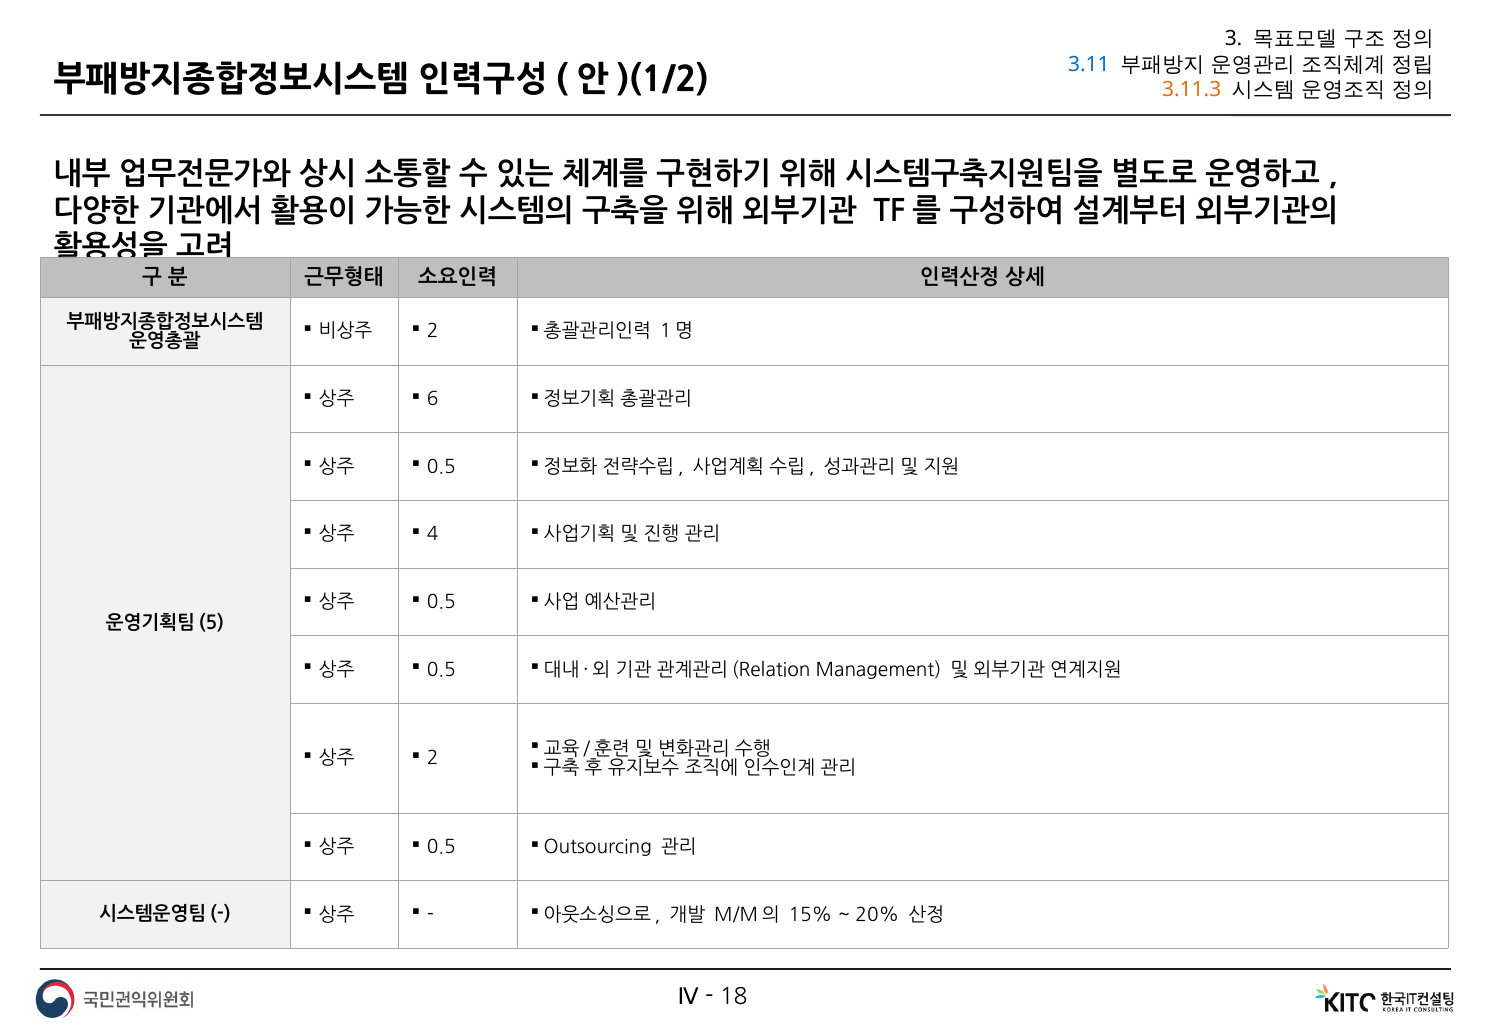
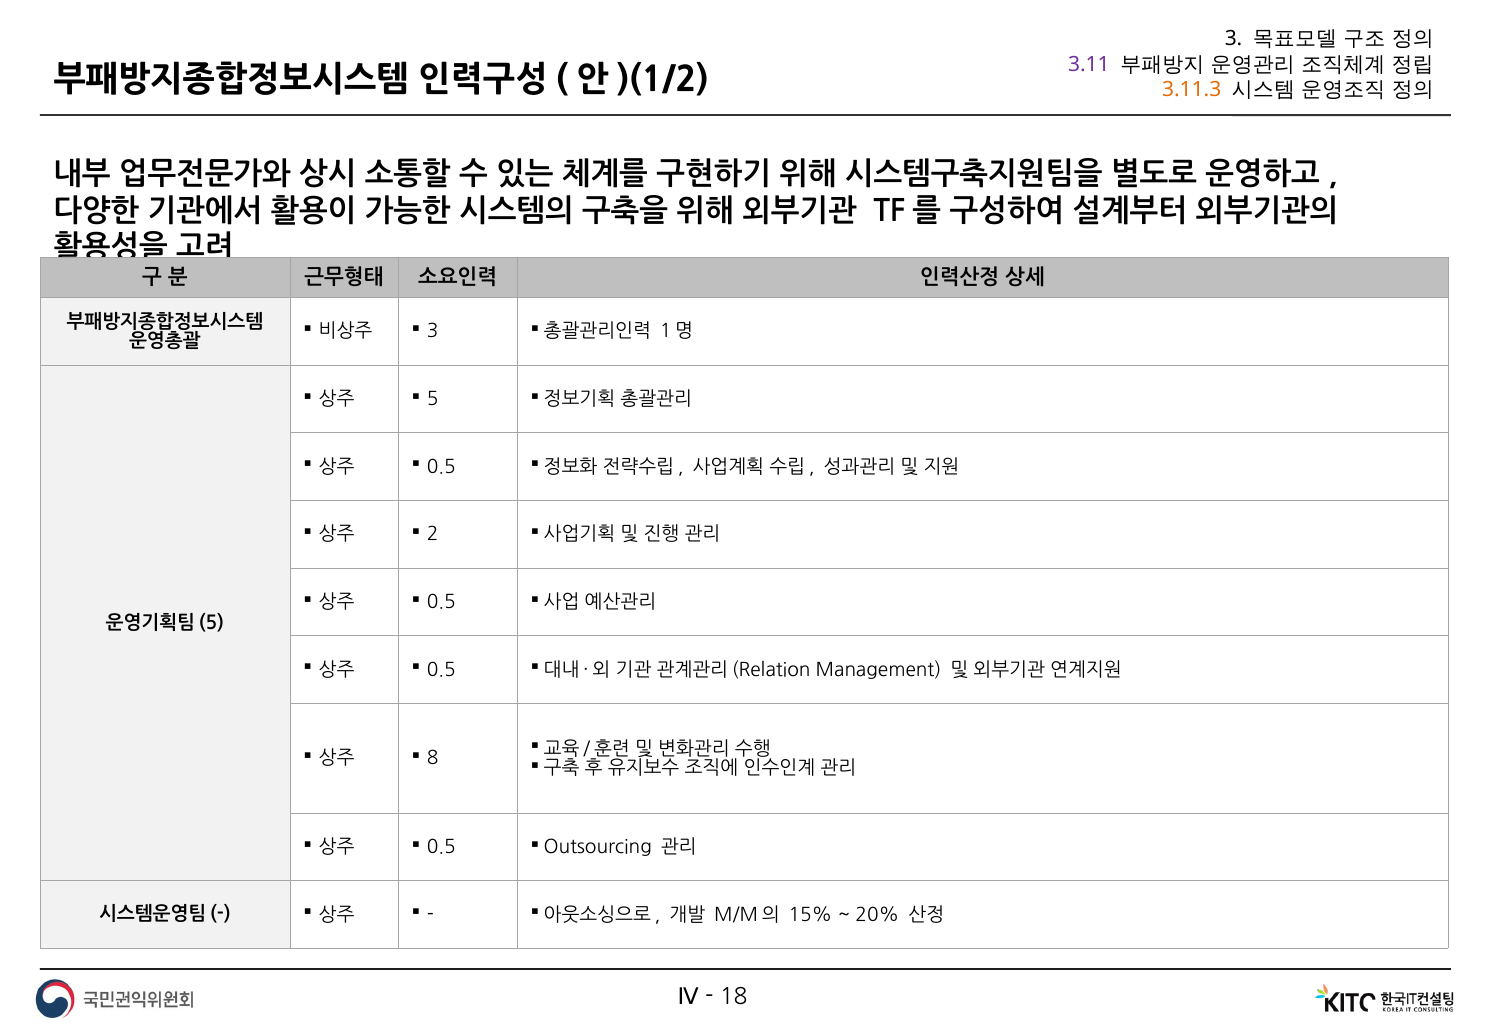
3.11 colour: blue -> purple
2 at (433, 332): 2 -> 3
6: 6 -> 5
4: 4 -> 2
2 at (433, 758): 2 -> 8
